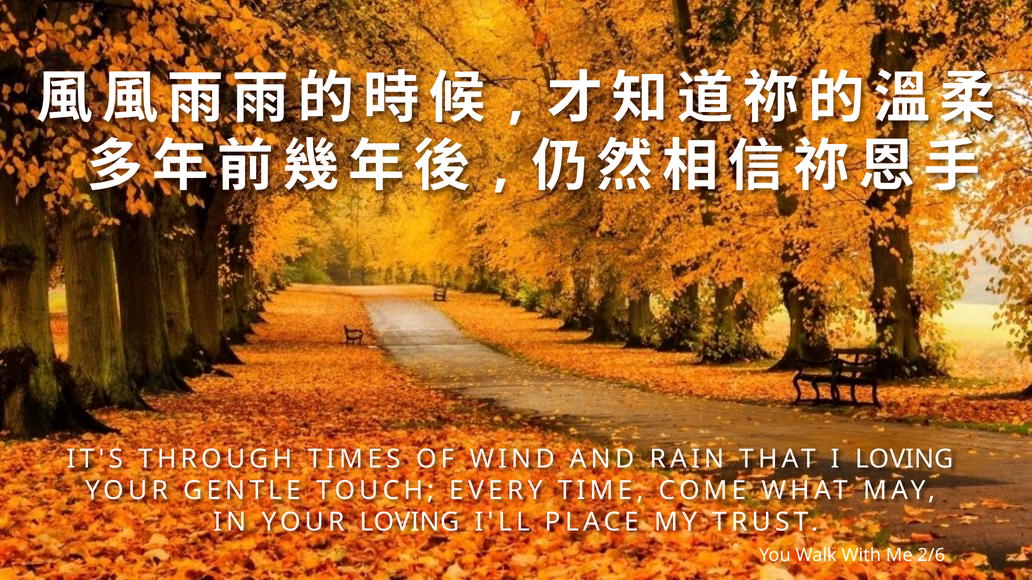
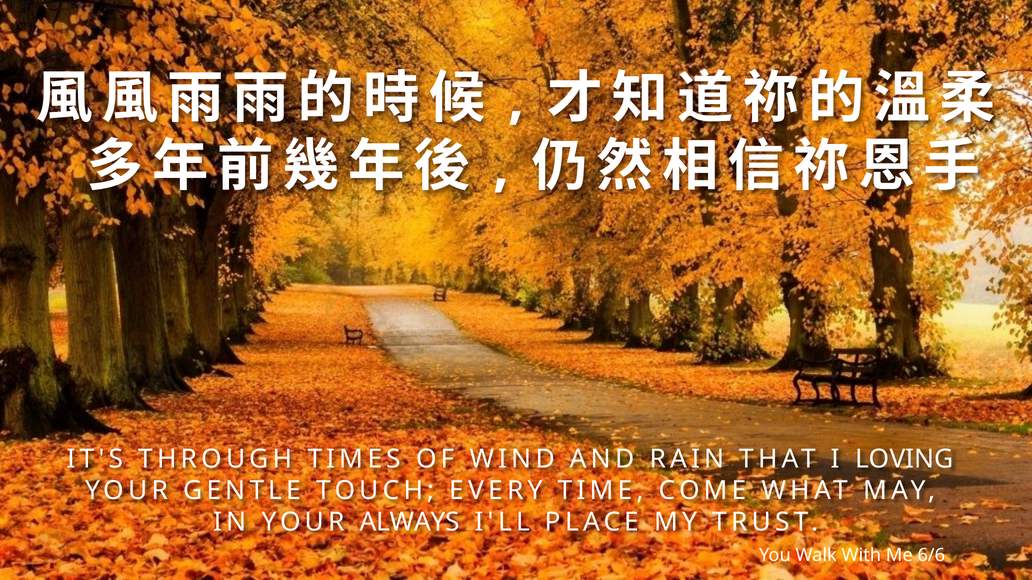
YOUR LOVING: LOVING -> ALWAYS
2/6: 2/6 -> 6/6
